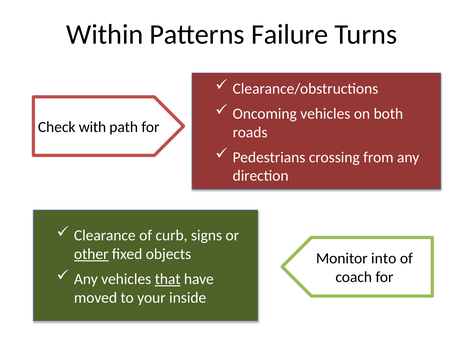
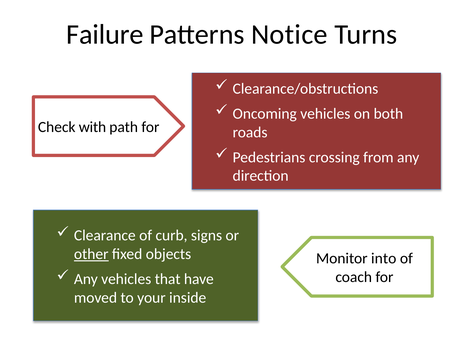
Within: Within -> Failure
Failure: Failure -> Notice
that underline: present -> none
